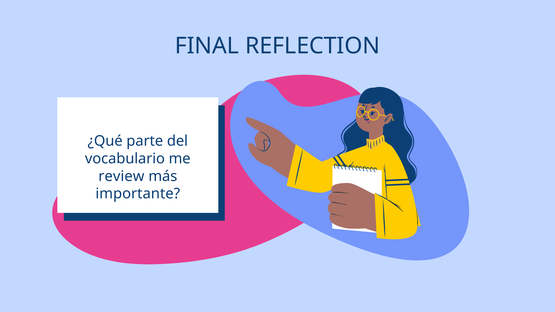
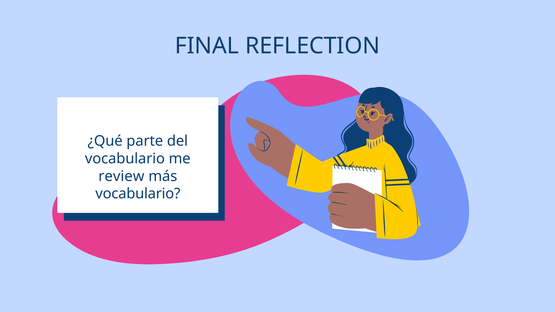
importante at (138, 194): importante -> vocabulario
